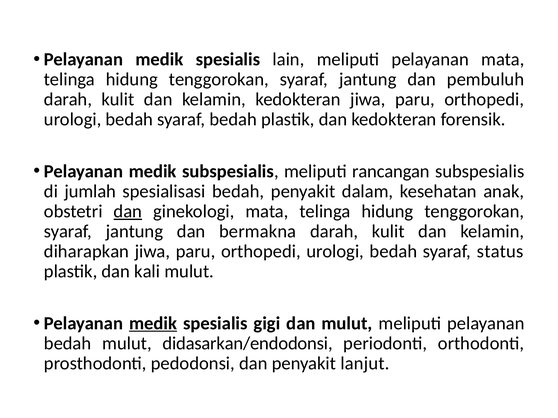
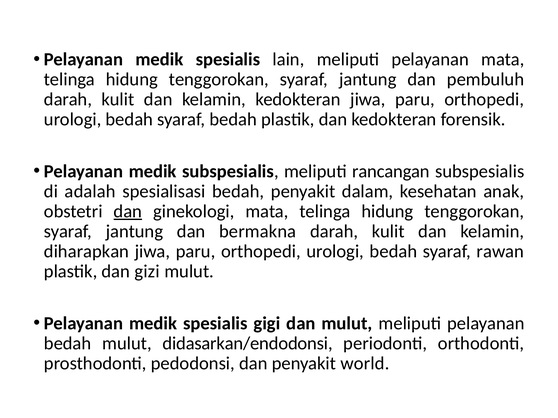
jumlah: jumlah -> adalah
status: status -> rawan
kali: kali -> gizi
medik at (153, 324) underline: present -> none
lanjut: lanjut -> world
